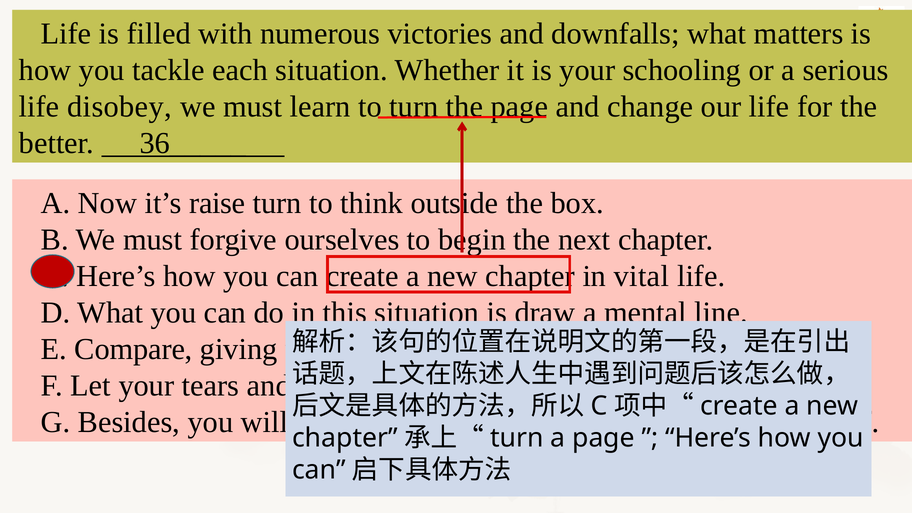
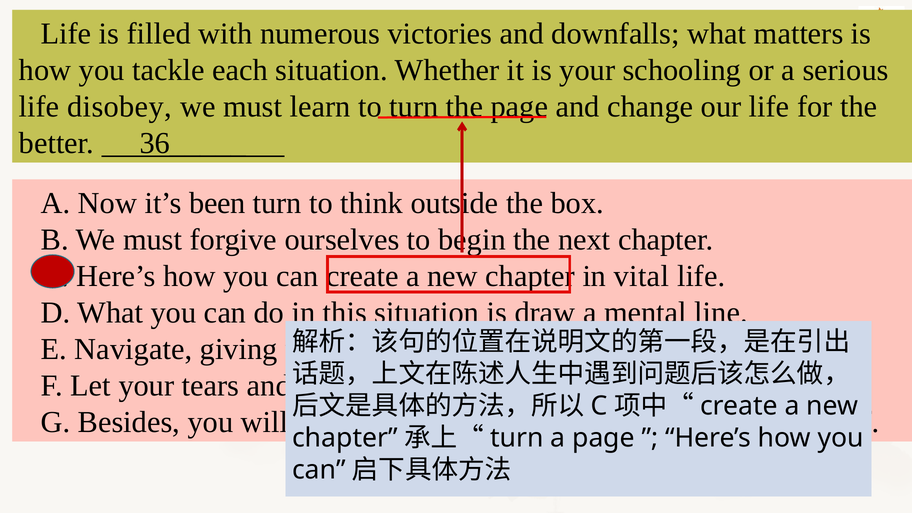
raise: raise -> been
Compare: Compare -> Navigate
